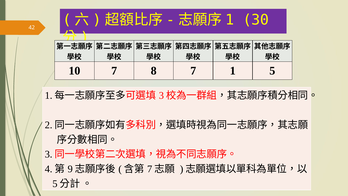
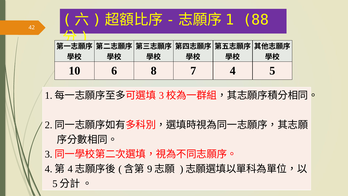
30: 30 -> 88
10 7: 7 -> 6
7 1: 1 -> 4
9 at (70, 169): 9 -> 4
7 at (150, 169): 7 -> 9
